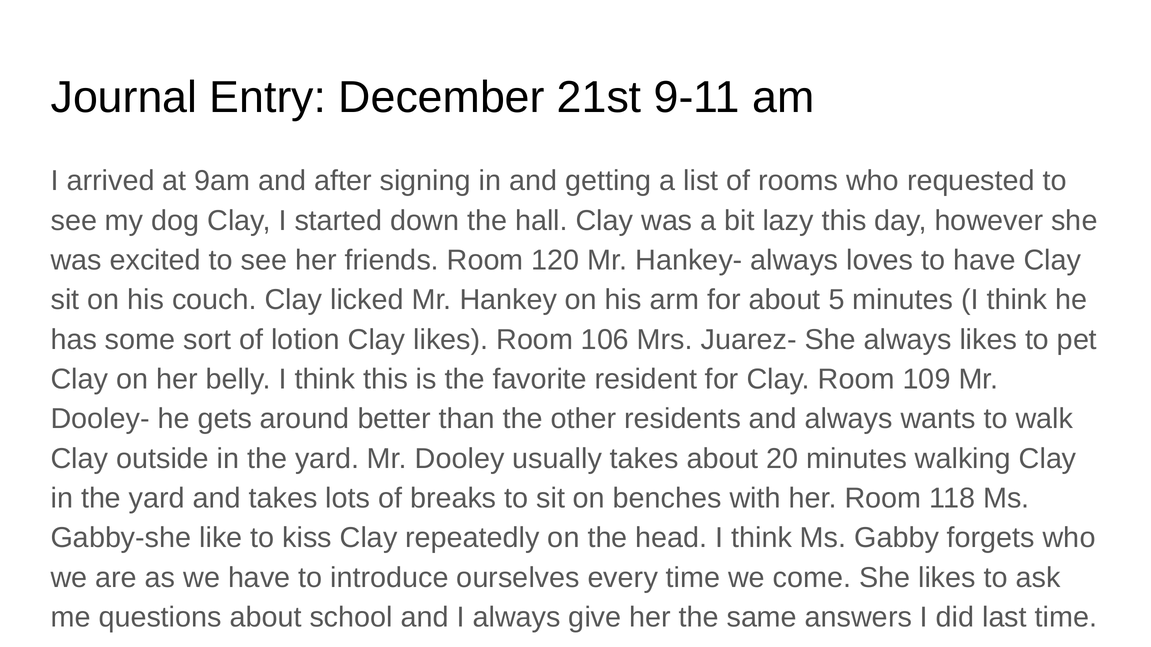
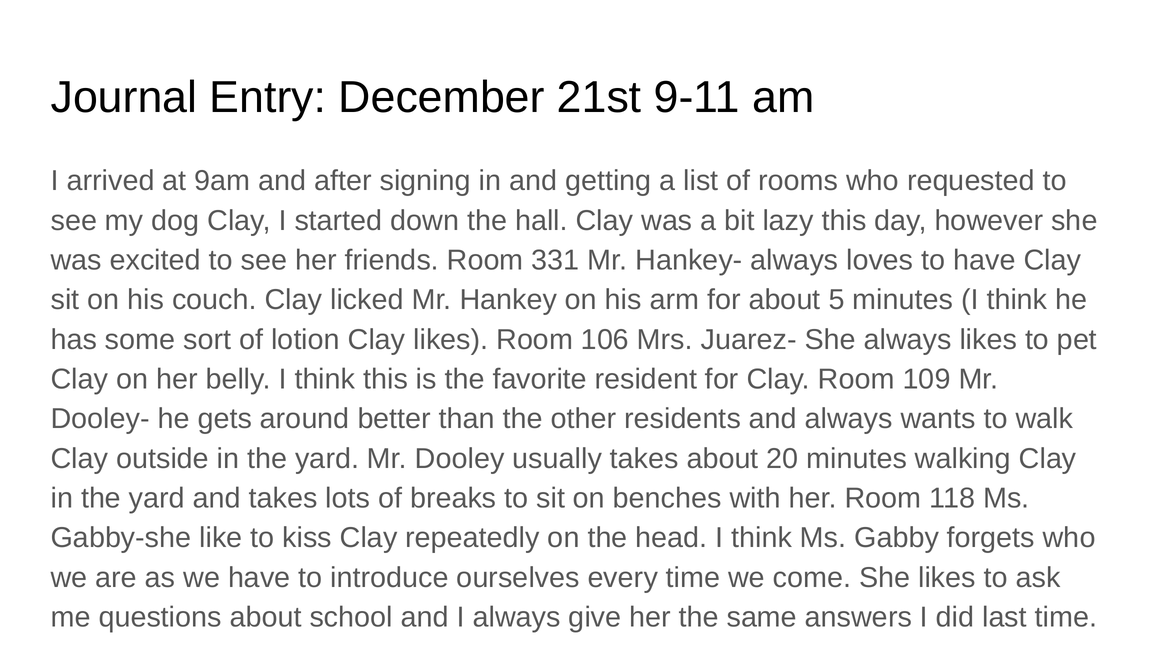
120: 120 -> 331
